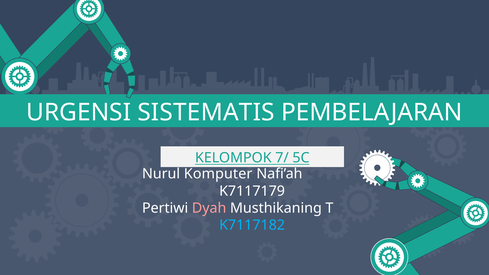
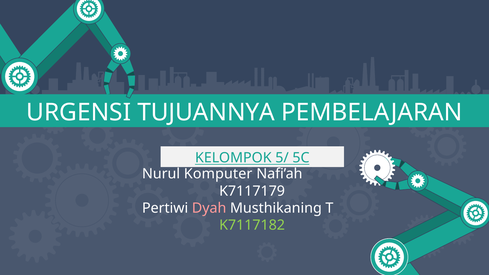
SISTEMATIS: SISTEMATIS -> TUJUANNYA
7/: 7/ -> 5/
K7117182 colour: light blue -> light green
